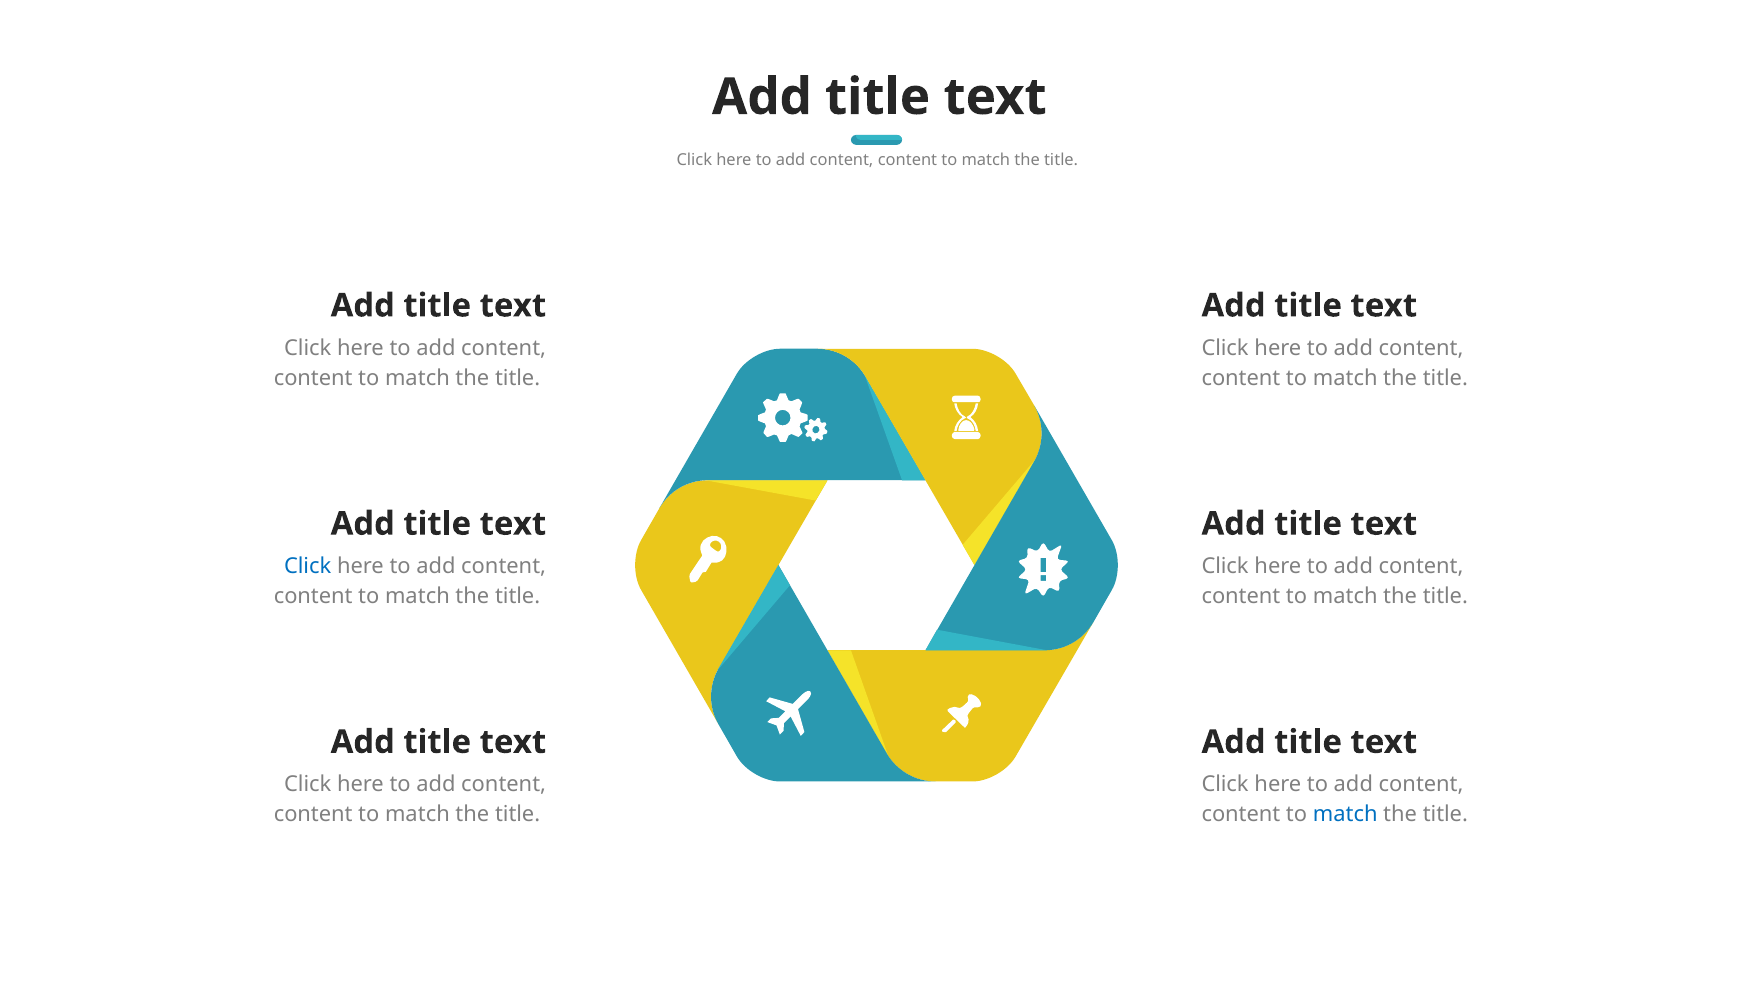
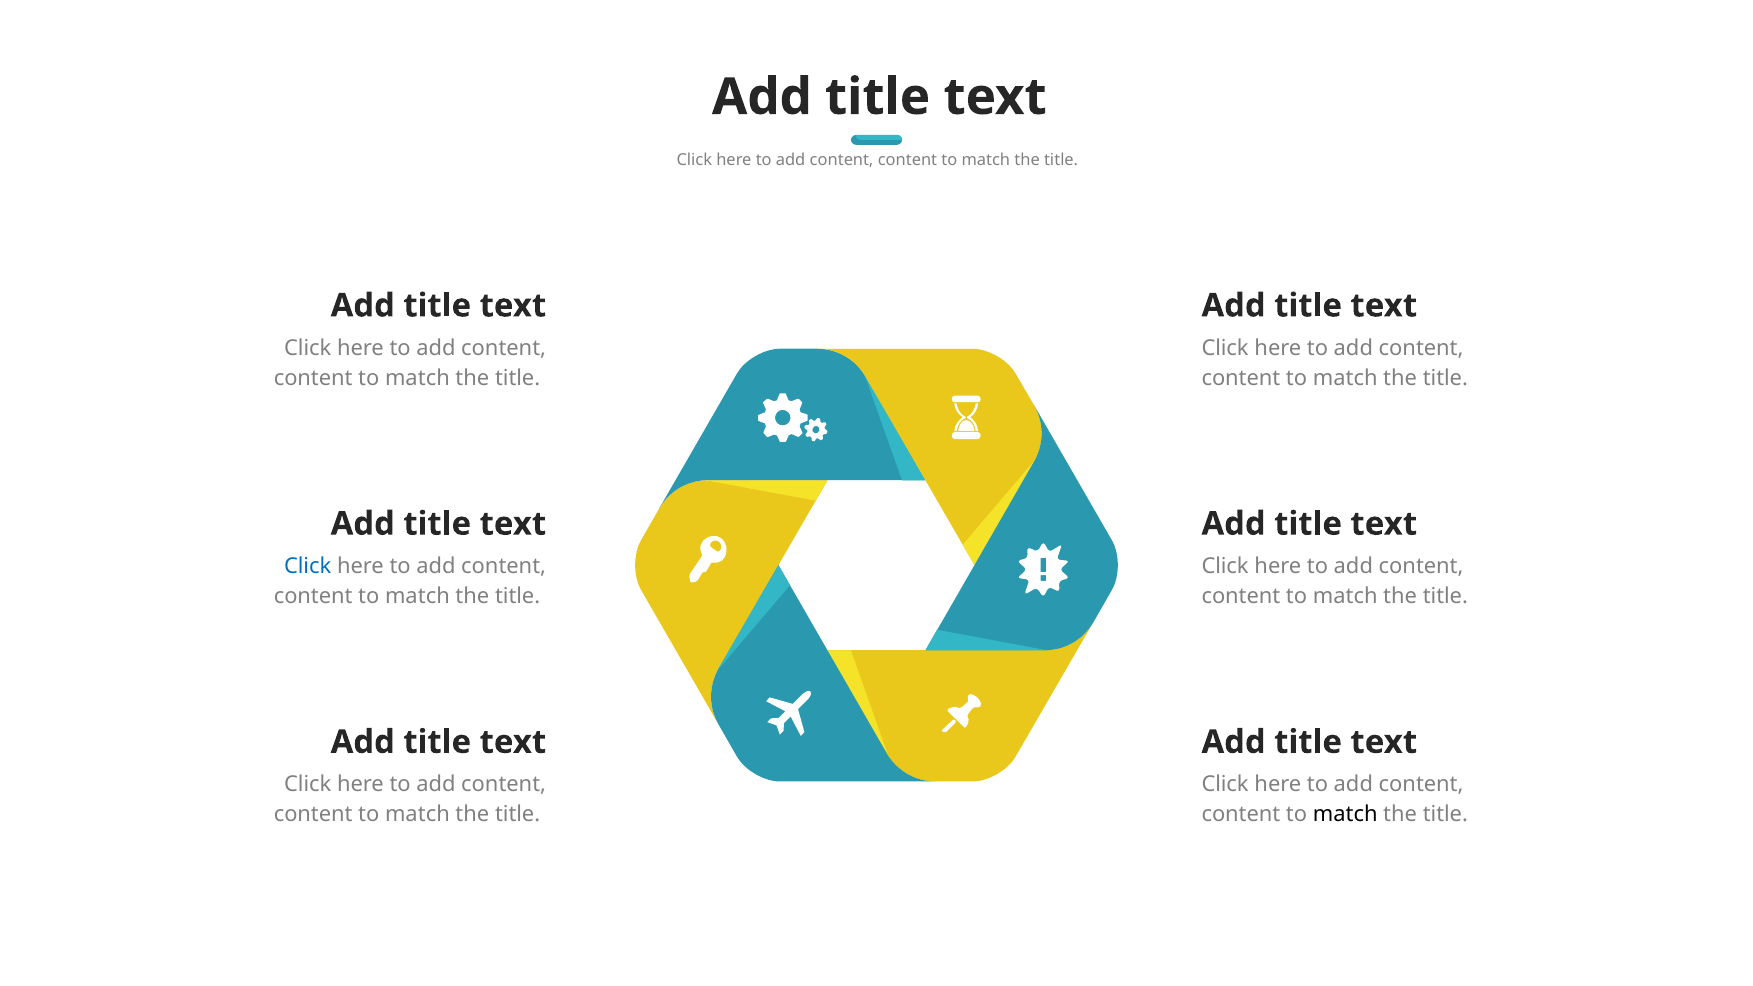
match at (1345, 815) colour: blue -> black
